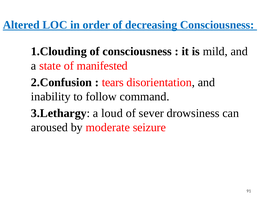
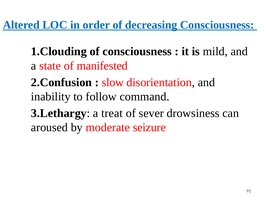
tears: tears -> slow
loud: loud -> treat
